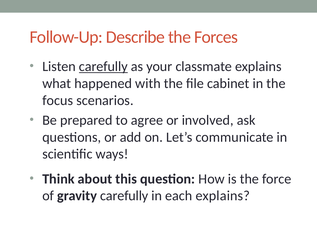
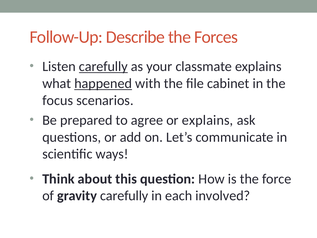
happened underline: none -> present
or involved: involved -> explains
each explains: explains -> involved
